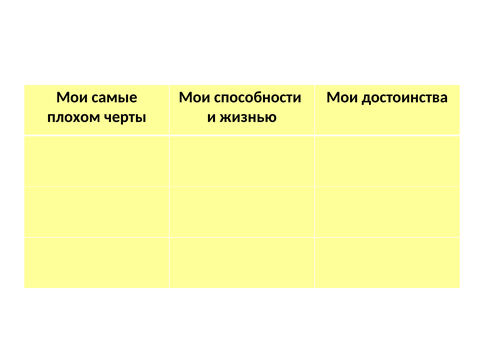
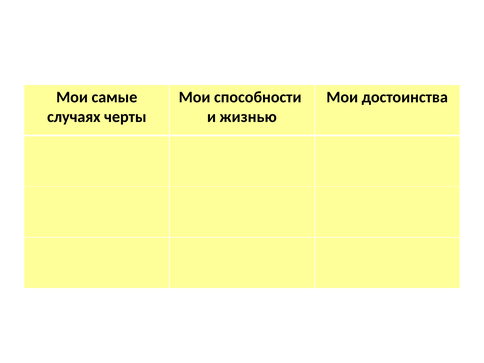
плохом: плохом -> случаях
